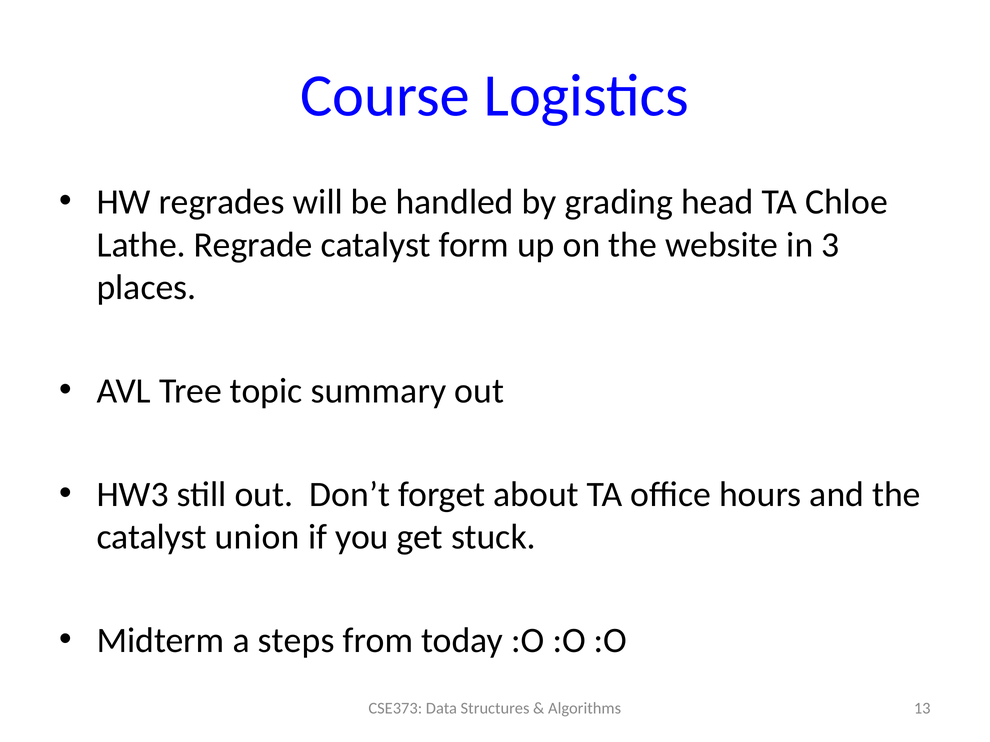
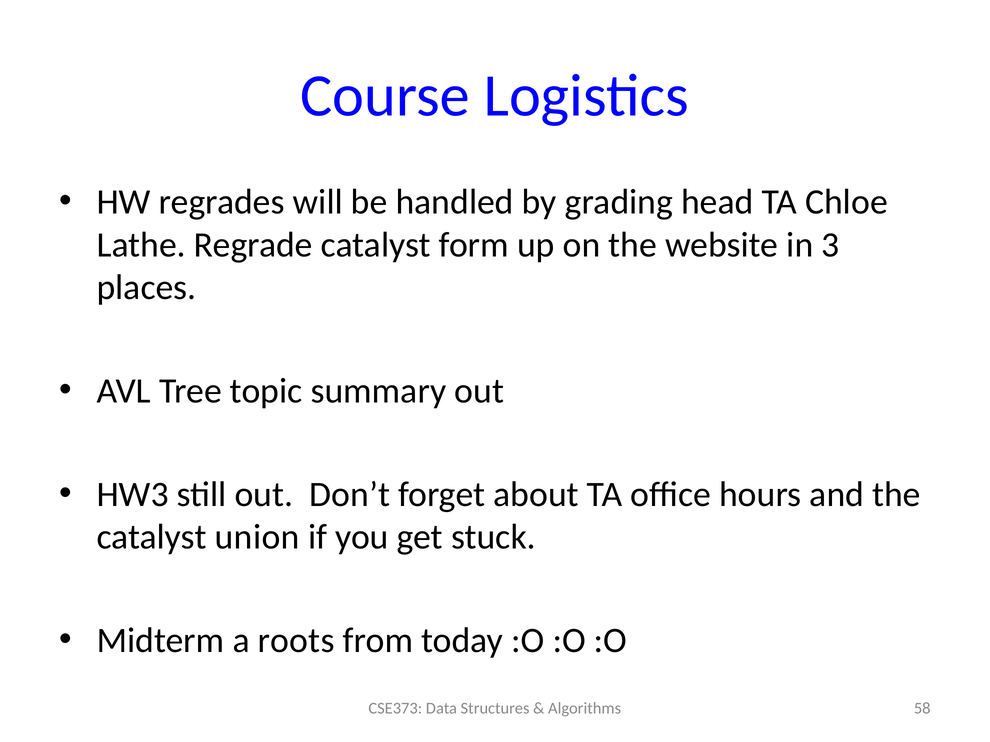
steps: steps -> roots
13: 13 -> 58
